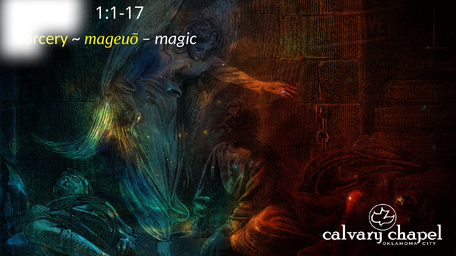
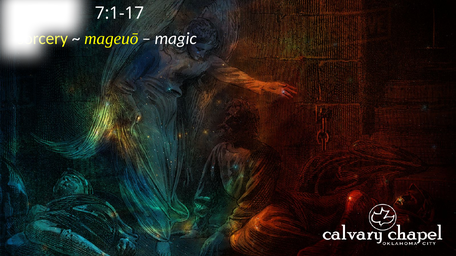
1:1-17: 1:1-17 -> 7:1-17
